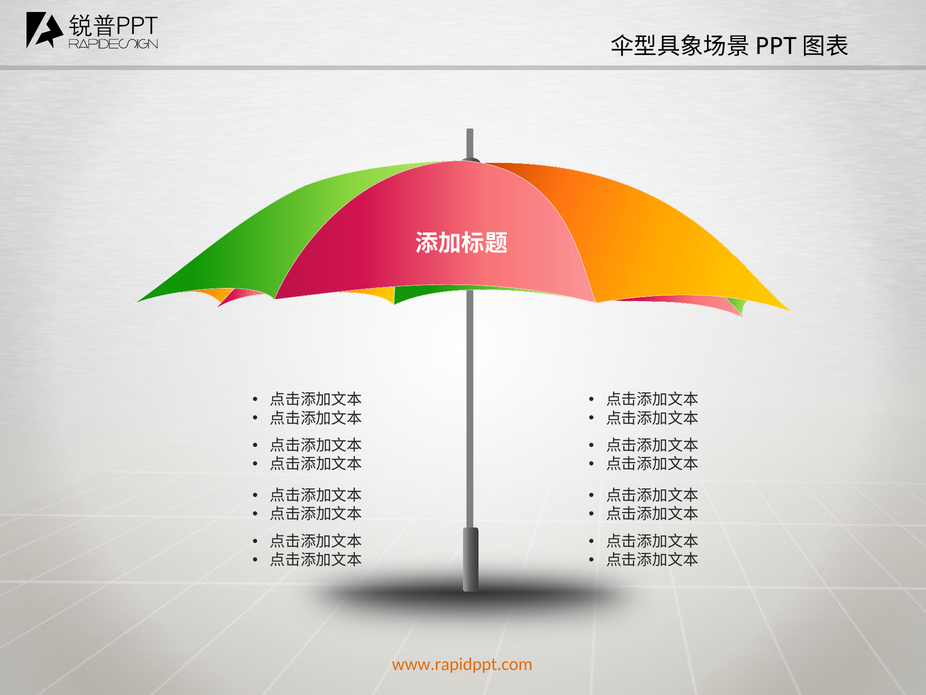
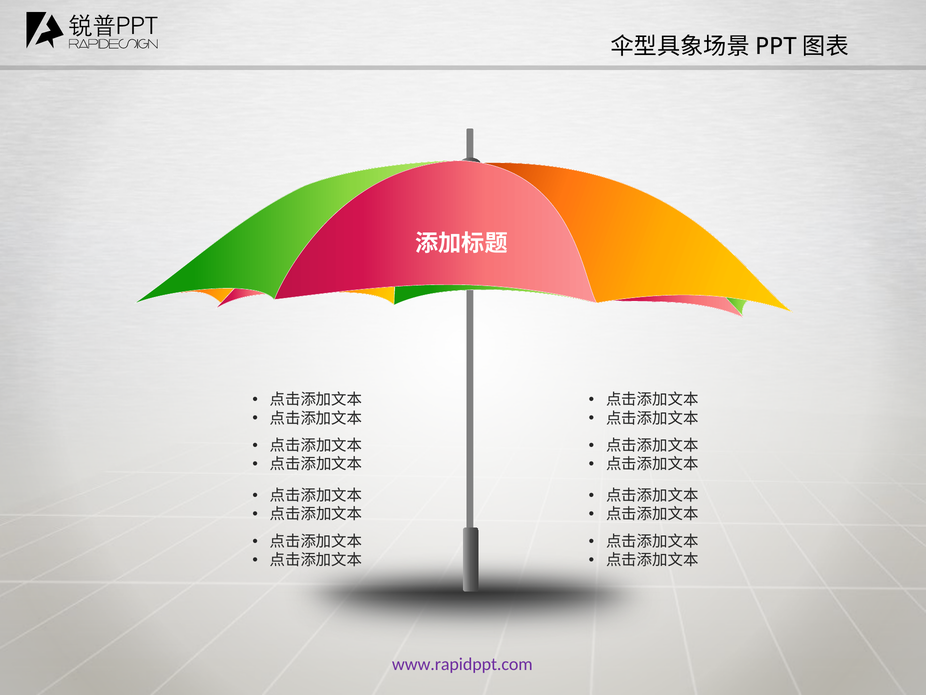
www.rapidppt.com colour: orange -> purple
